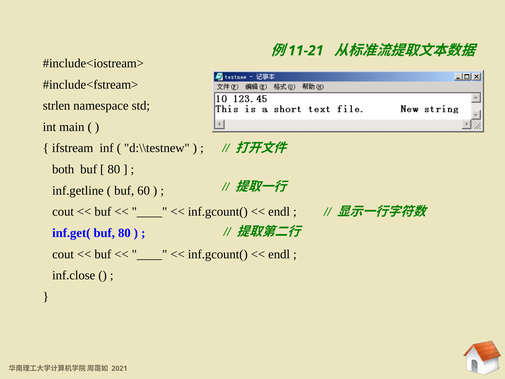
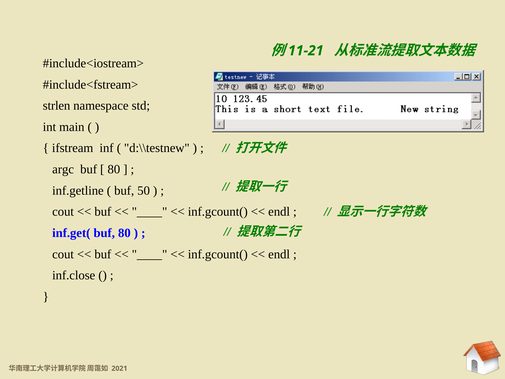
both: both -> argc
60: 60 -> 50
